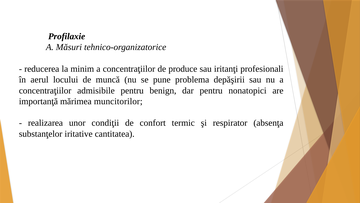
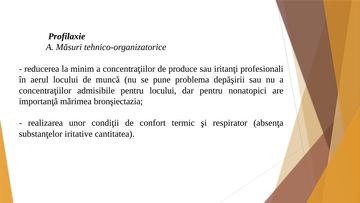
pentru benign: benign -> locului
muncitorilor: muncitorilor -> bronşiectazia
